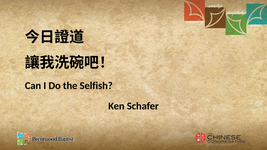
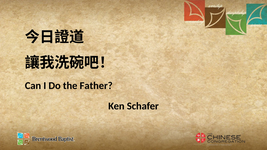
Selfish: Selfish -> Father
